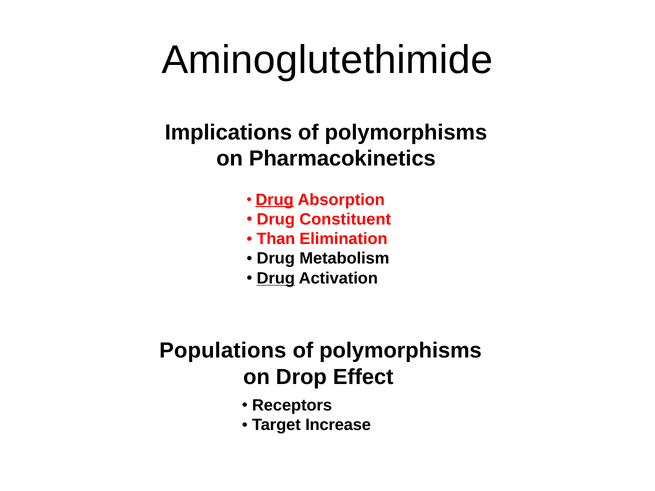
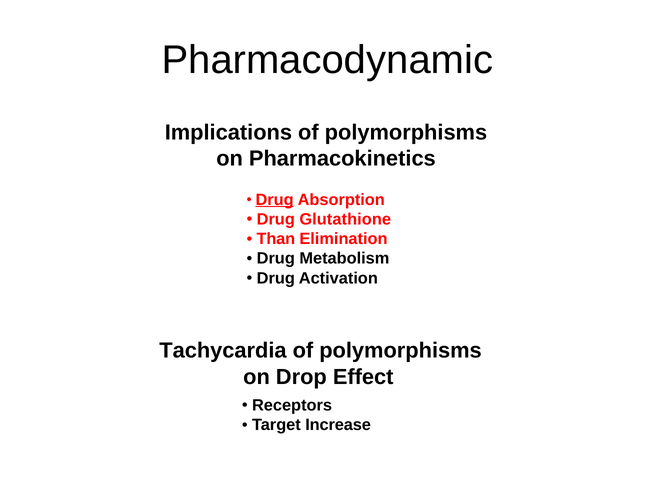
Aminoglutethimide: Aminoglutethimide -> Pharmacodynamic
Constituent: Constituent -> Glutathione
Drug at (276, 278) underline: present -> none
Populations: Populations -> Tachycardia
